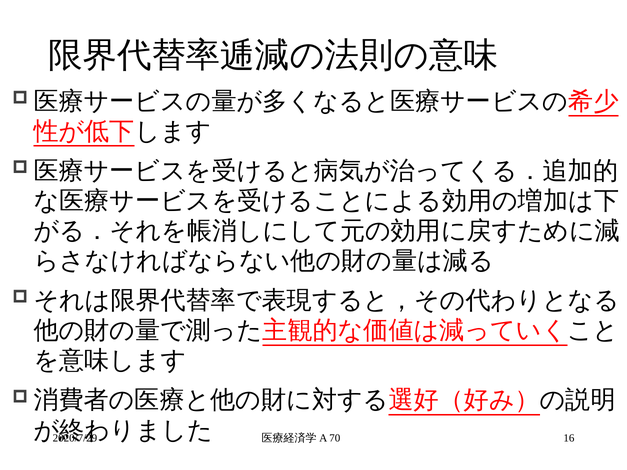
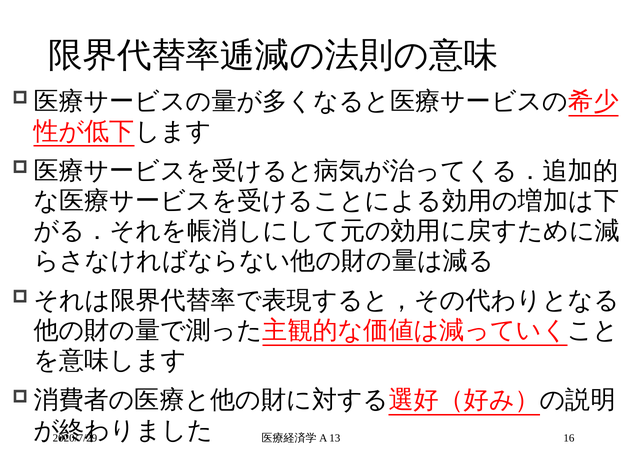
70: 70 -> 13
